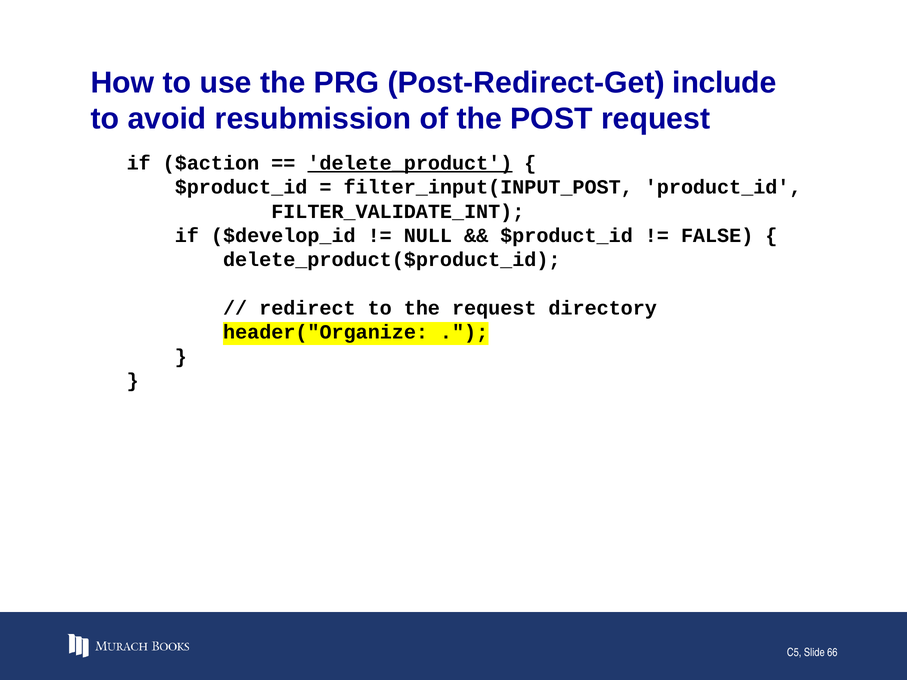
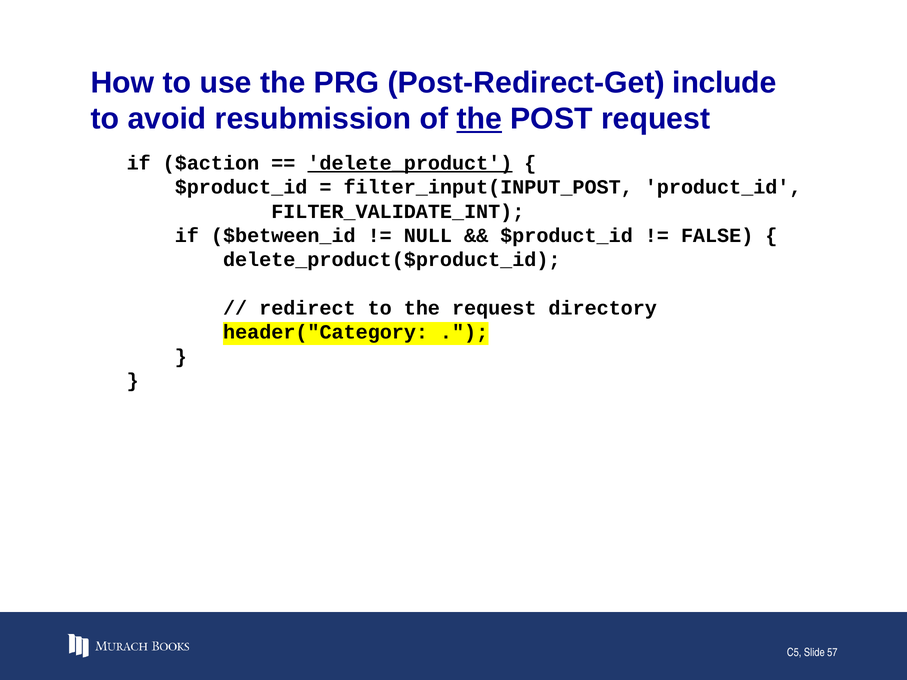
the at (479, 119) underline: none -> present
$develop_id: $develop_id -> $between_id
header("Organize: header("Organize -> header("Category
66: 66 -> 57
